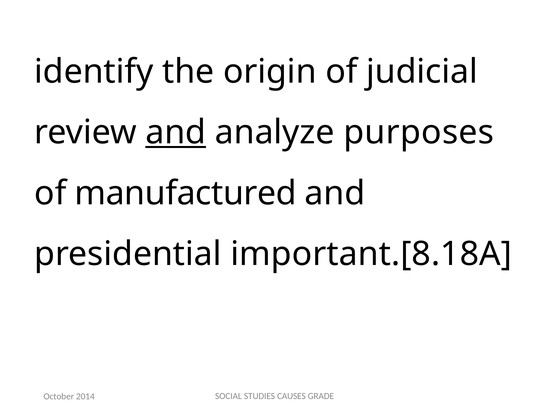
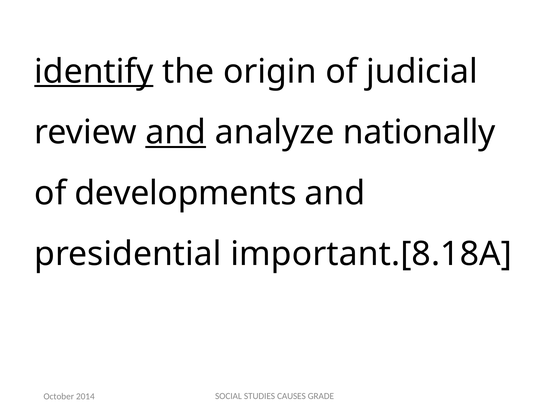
identify underline: none -> present
purposes: purposes -> nationally
manufactured: manufactured -> developments
